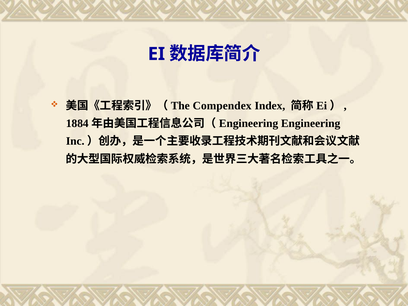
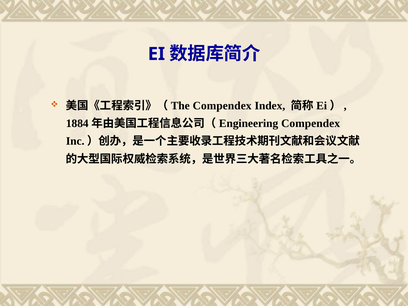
Engineering at (311, 124): Engineering -> Compendex
